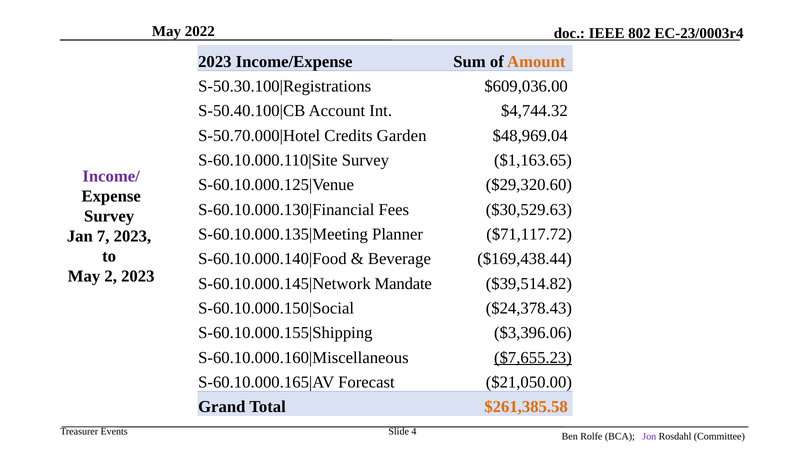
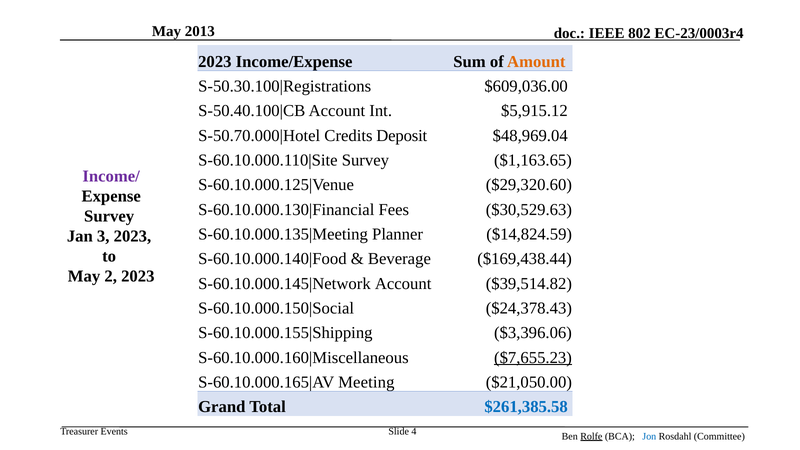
2022: 2022 -> 2013
$4,744.32: $4,744.32 -> $5,915.12
Garden: Garden -> Deposit
$71,117.72: $71,117.72 -> $14,824.59
7: 7 -> 3
Mandate at (403, 284): Mandate -> Account
Forecast: Forecast -> Meeting
$261,385.58 colour: orange -> blue
Rolfe underline: none -> present
Jon colour: purple -> blue
